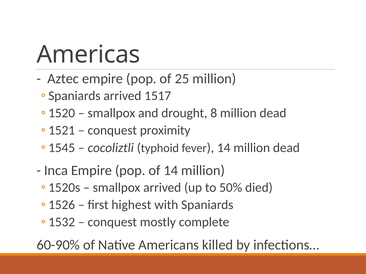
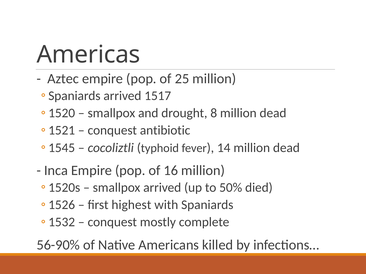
proximity: proximity -> antibiotic
of 14: 14 -> 16
60-90%: 60-90% -> 56-90%
